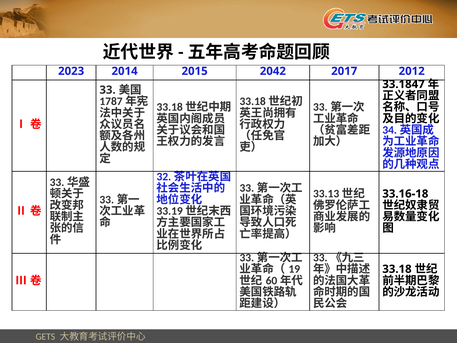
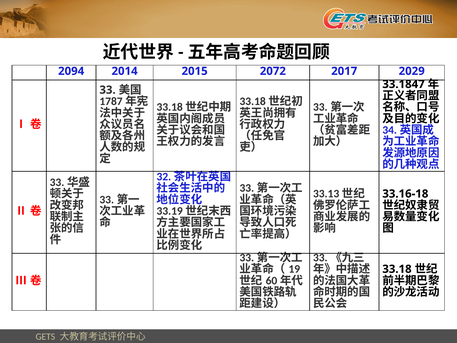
2023: 2023 -> 2094
2042: 2042 -> 2072
2012: 2012 -> 2029
